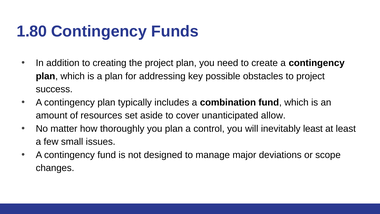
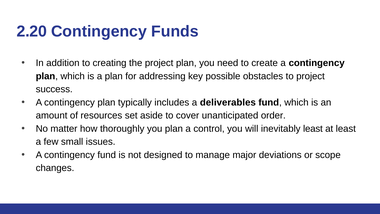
1.80: 1.80 -> 2.20
combination: combination -> deliverables
allow: allow -> order
